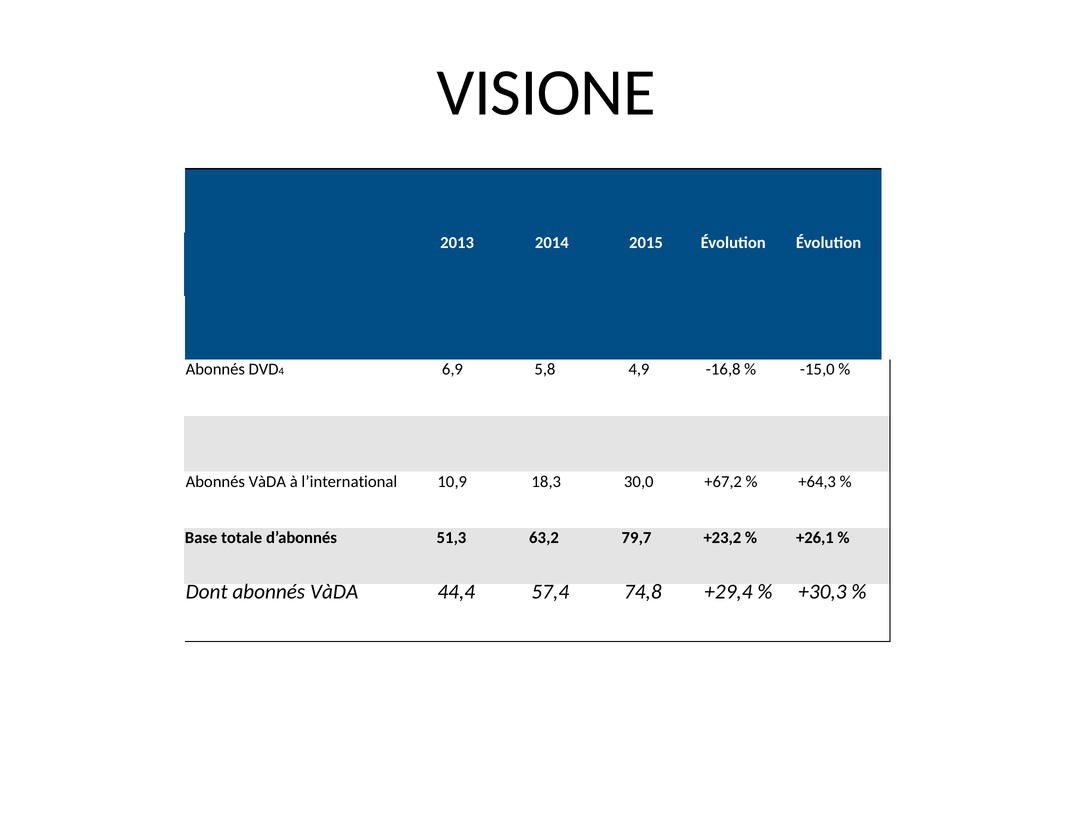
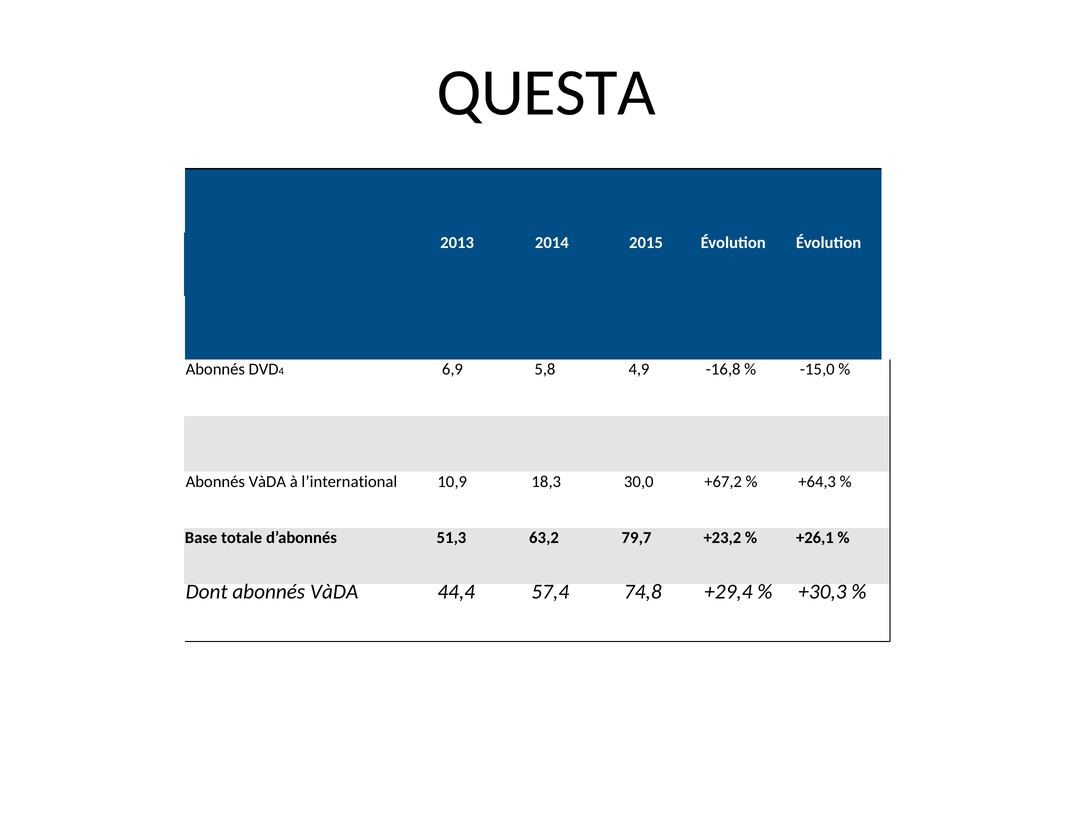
VISIONE: VISIONE -> QUESTA
